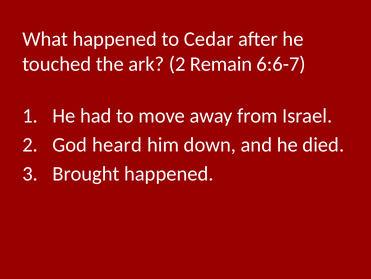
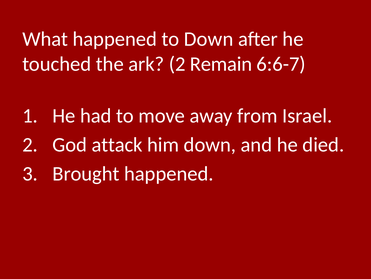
to Cedar: Cedar -> Down
heard: heard -> attack
